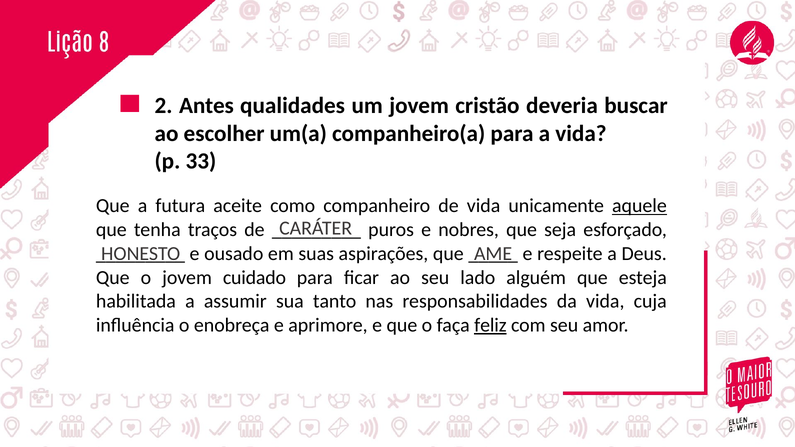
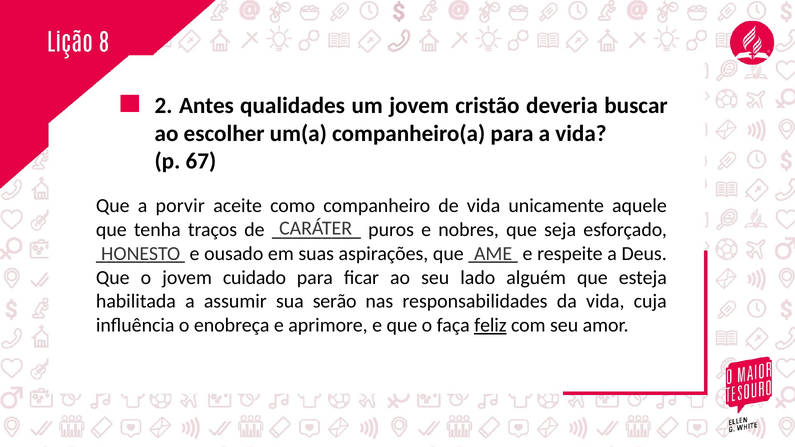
33: 33 -> 67
futura: futura -> porvir
aquele underline: present -> none
tanto: tanto -> serão
